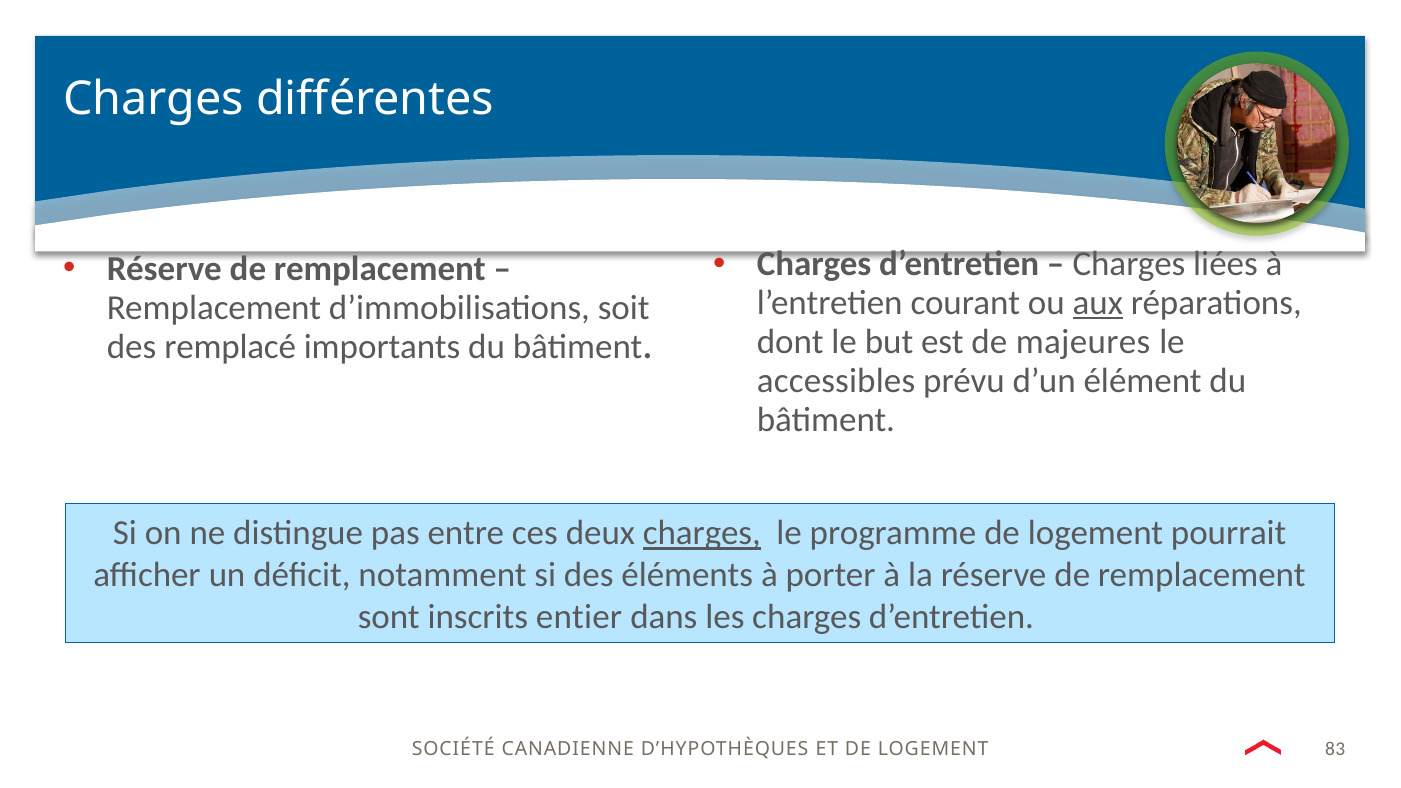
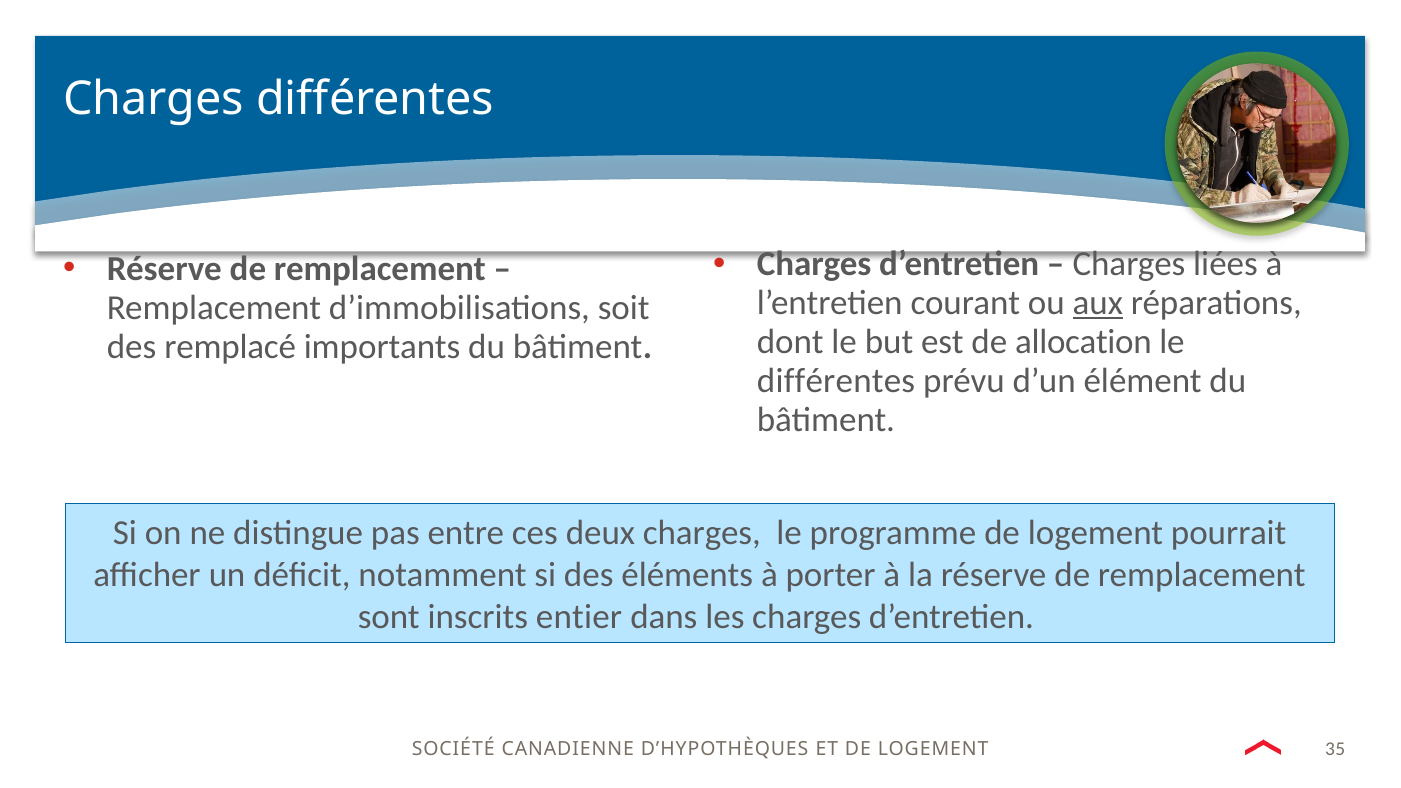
majeures: majeures -> allocation
accessibles at (836, 381): accessibles -> différentes
charges at (702, 533) underline: present -> none
83: 83 -> 35
